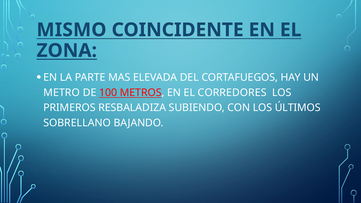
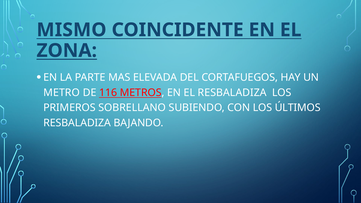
100: 100 -> 116
EL CORREDORES: CORREDORES -> RESBALADIZA
RESBALADIZA: RESBALADIZA -> SOBRELLANO
SOBRELLANO at (77, 123): SOBRELLANO -> RESBALADIZA
